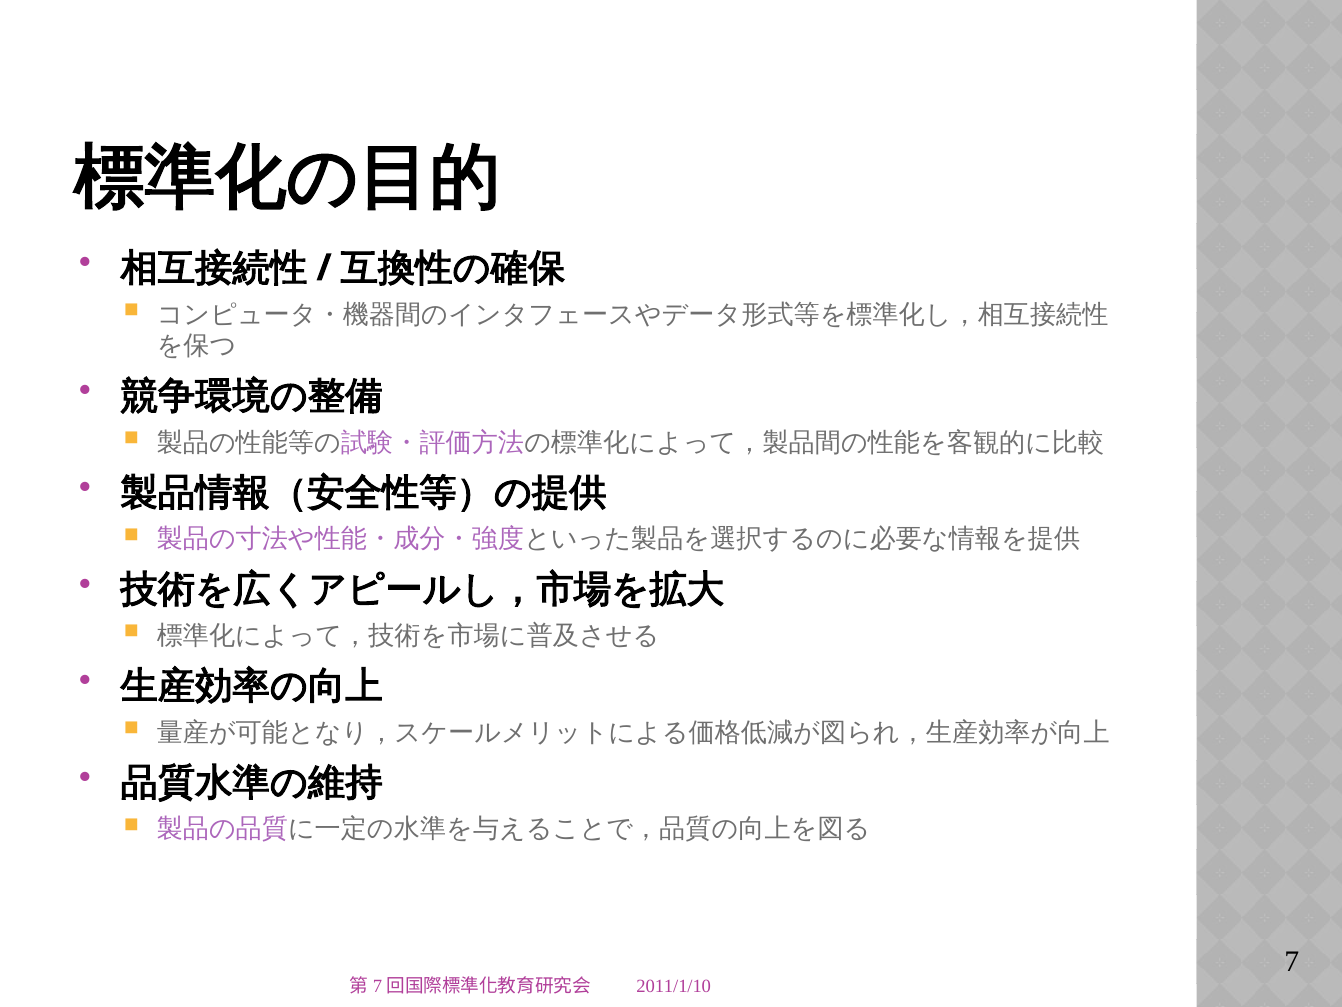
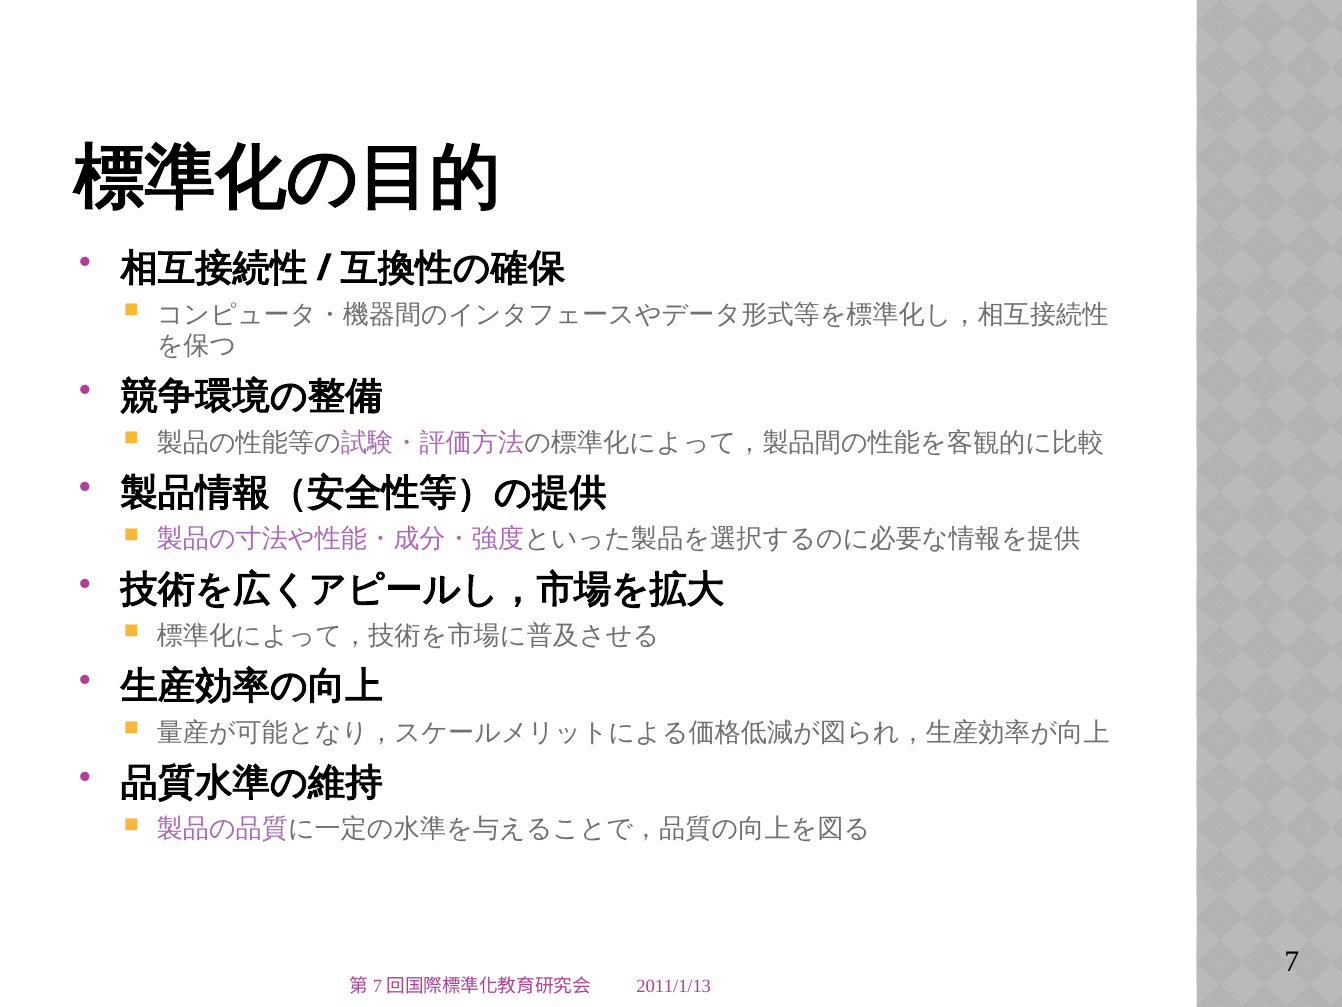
2011/1/10: 2011/1/10 -> 2011/1/13
